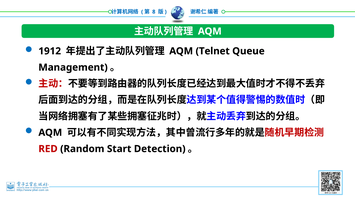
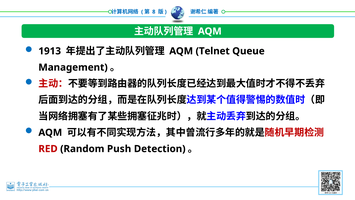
1912: 1912 -> 1913
Start: Start -> Push
